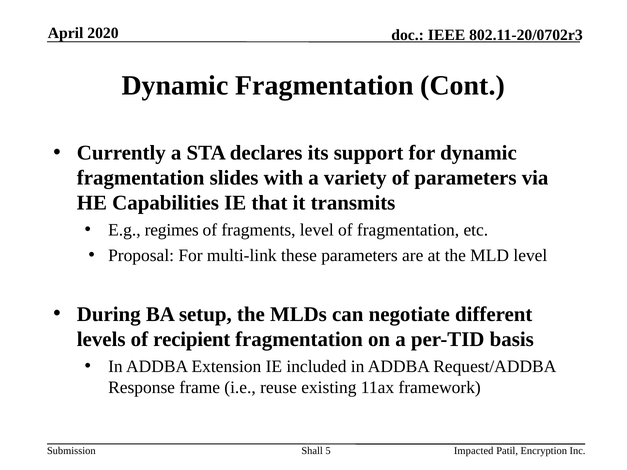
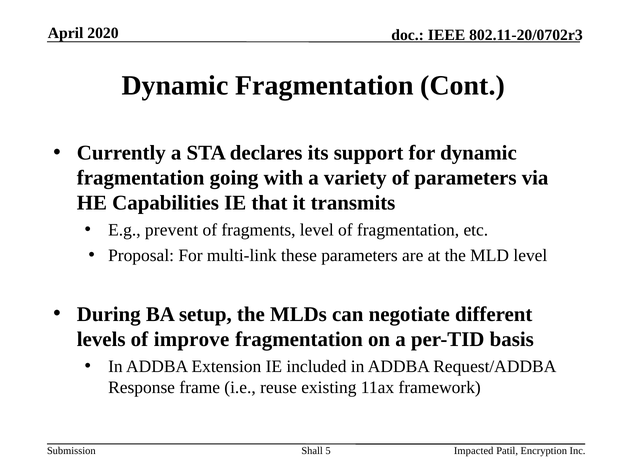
slides: slides -> going
regimes: regimes -> prevent
recipient: recipient -> improve
